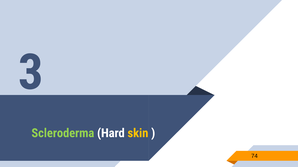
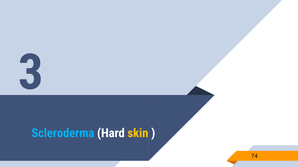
Scleroderma colour: light green -> light blue
